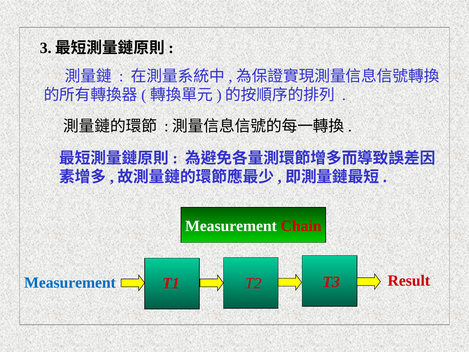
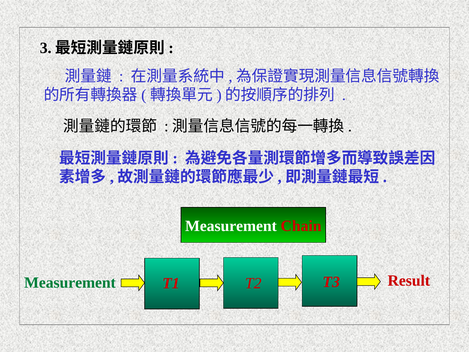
Measurement at (70, 282) colour: blue -> green
